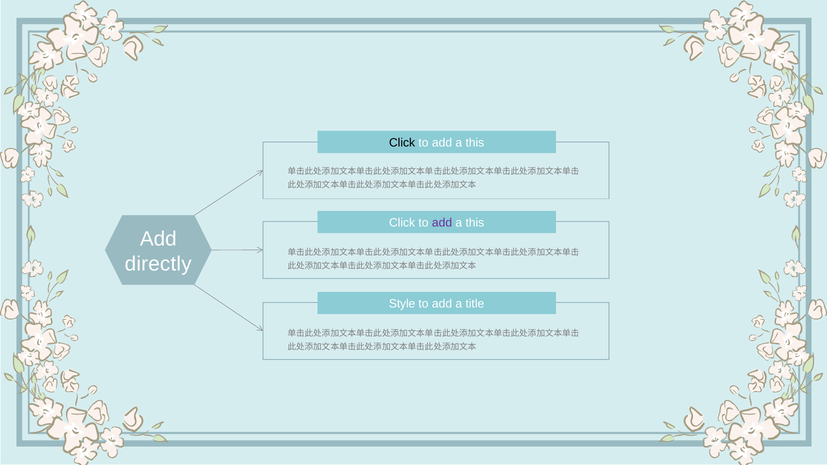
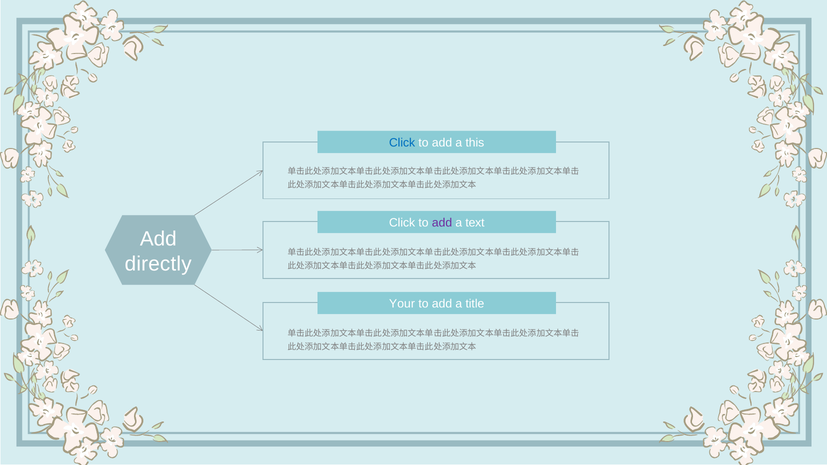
Click at (402, 143) colour: black -> blue
this at (475, 223): this -> text
Style: Style -> Your
